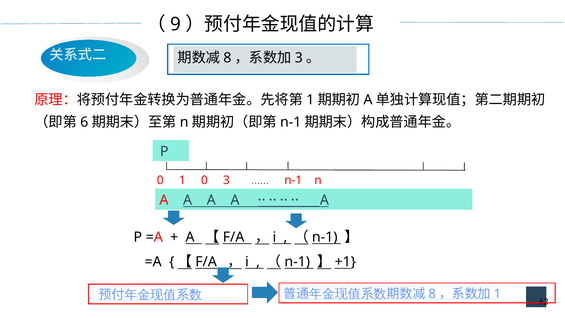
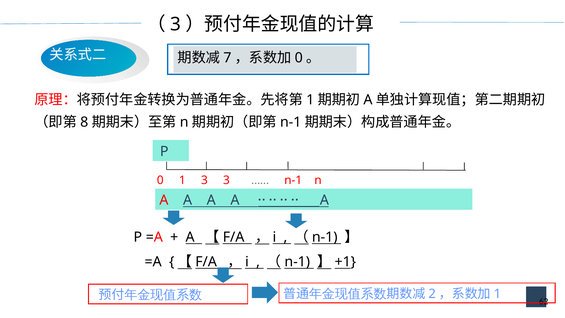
9 at (176, 24): 9 -> 3
8 at (227, 58): 8 -> 7
3 at (299, 58): 3 -> 0
6: 6 -> 8
1 0: 0 -> 3
8 at (432, 294): 8 -> 2
